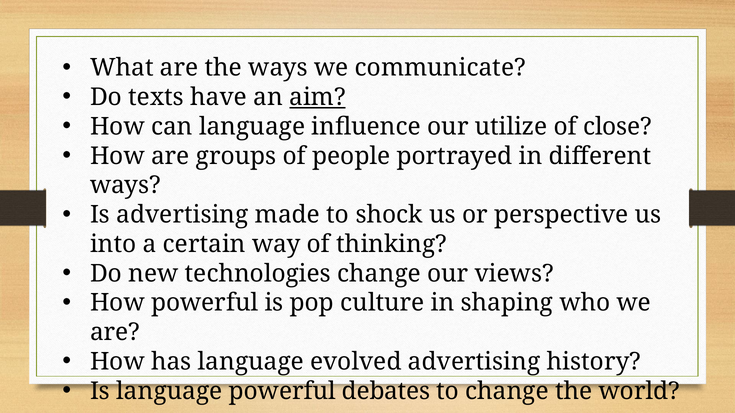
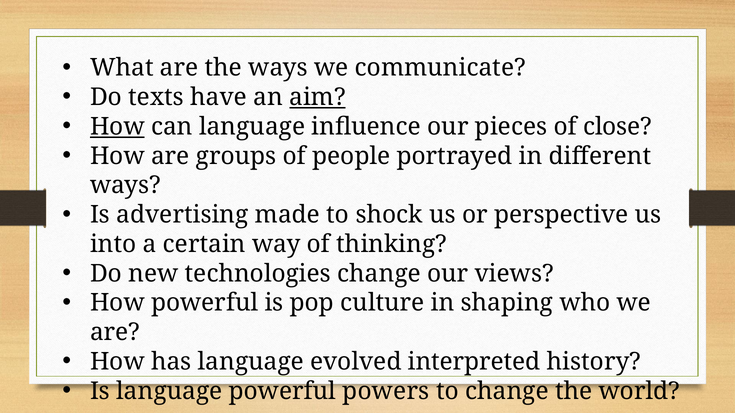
How at (117, 127) underline: none -> present
utilize: utilize -> pieces
evolved advertising: advertising -> interpreted
debates: debates -> powers
